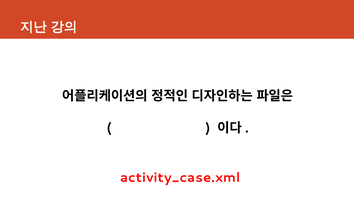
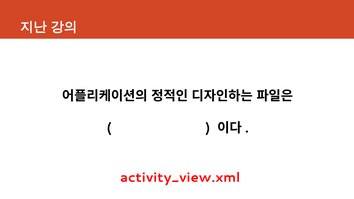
activity_case.xml: activity_case.xml -> activity_view.xml
